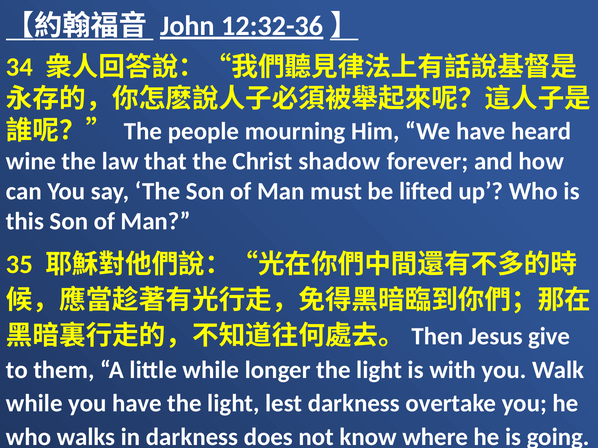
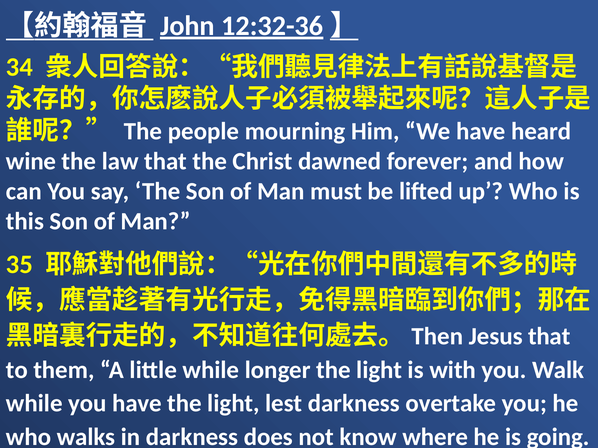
shadow: shadow -> dawned
Jesus give: give -> that
